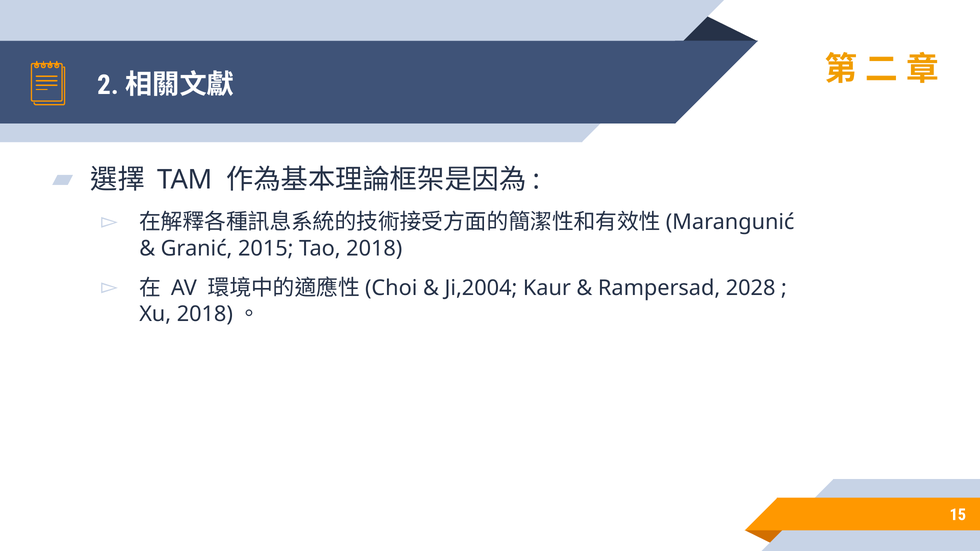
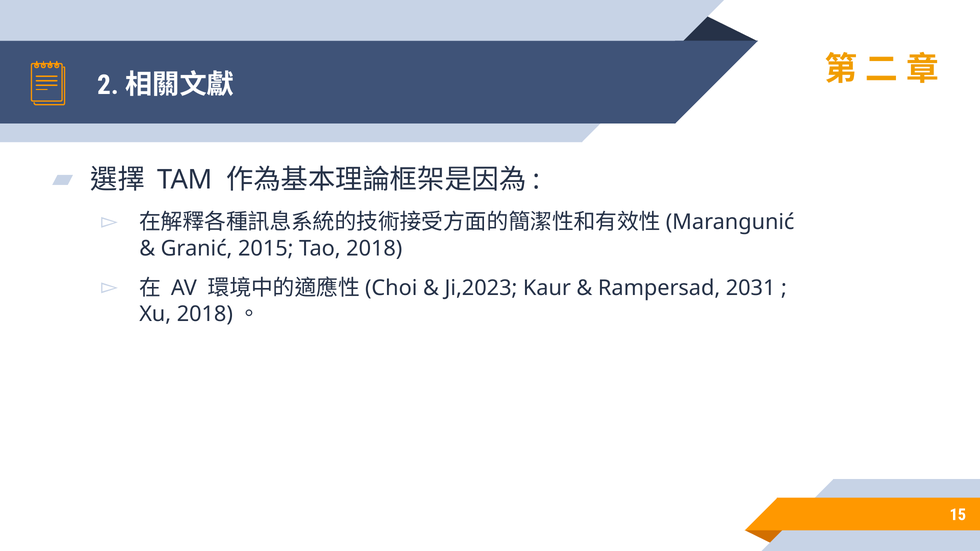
Ji,2004: Ji,2004 -> Ji,2023
2028: 2028 -> 2031
